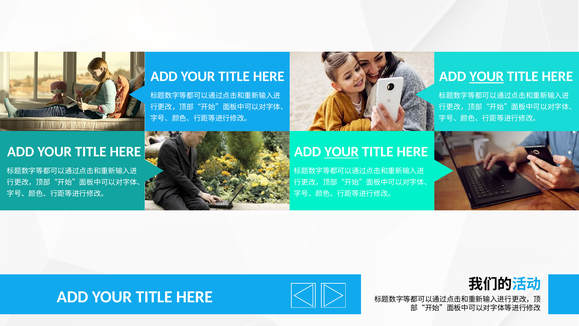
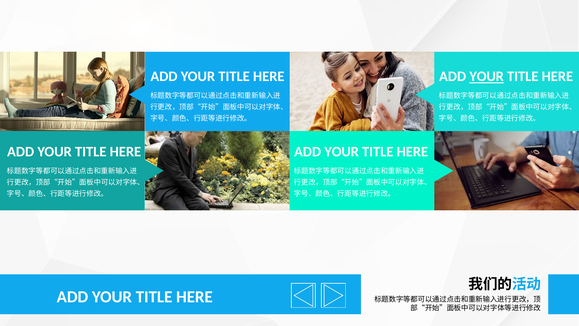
YOUR at (342, 152) underline: present -> none
